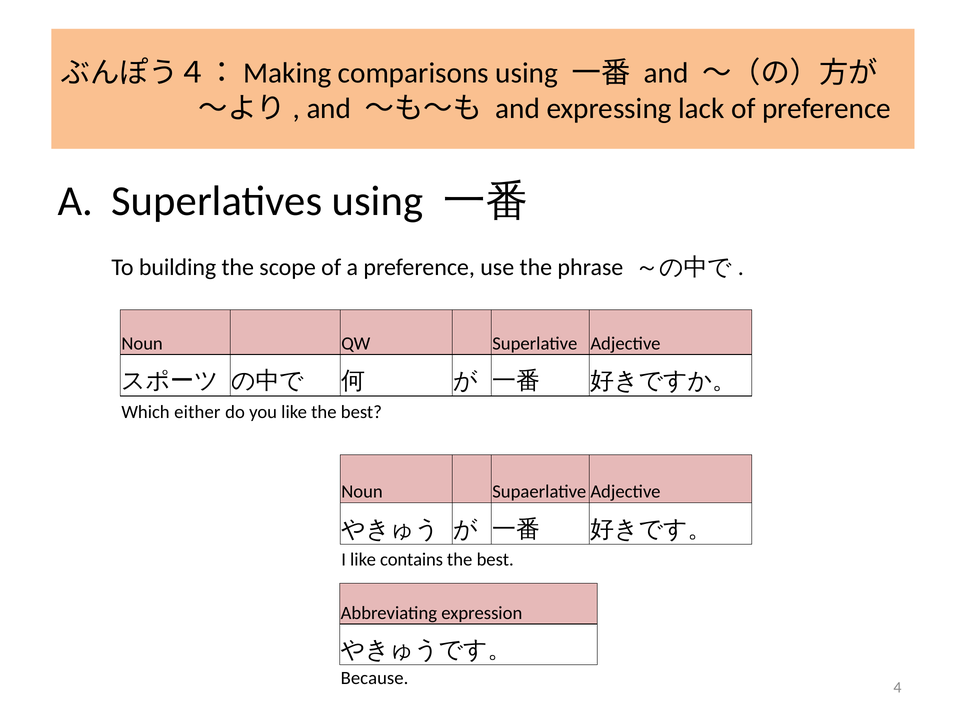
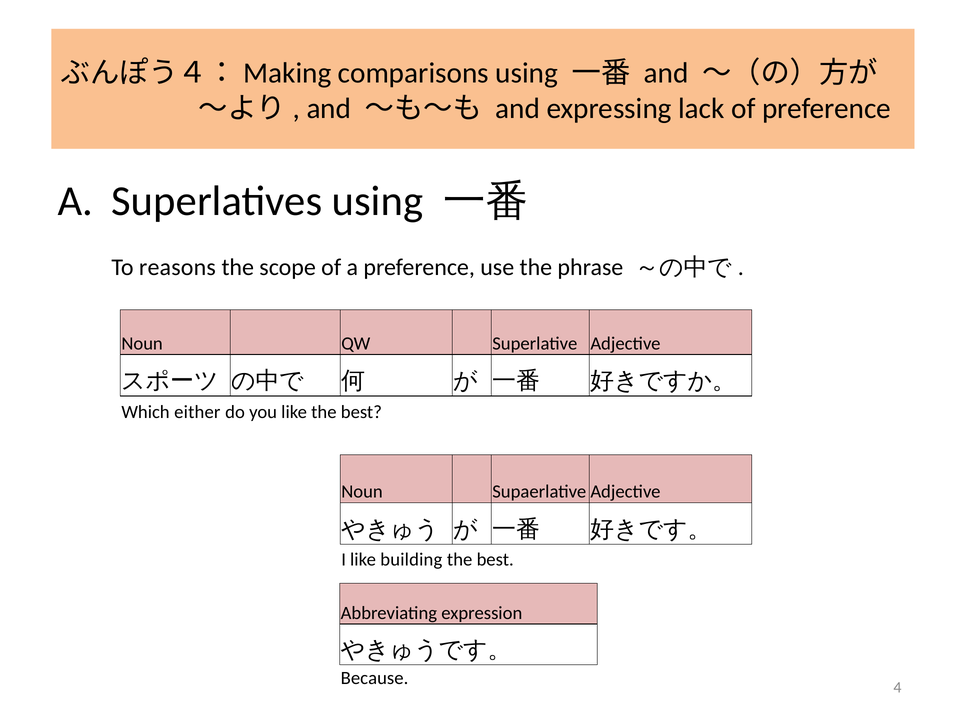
building: building -> reasons
contains: contains -> building
